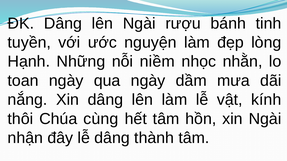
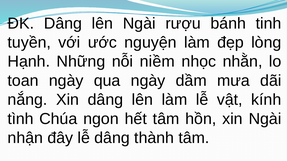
thôi: thôi -> tình
cùng: cùng -> ngon
